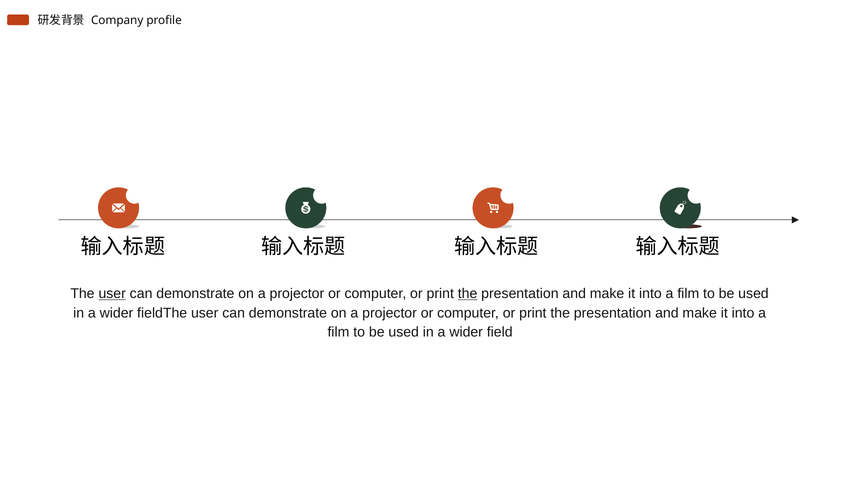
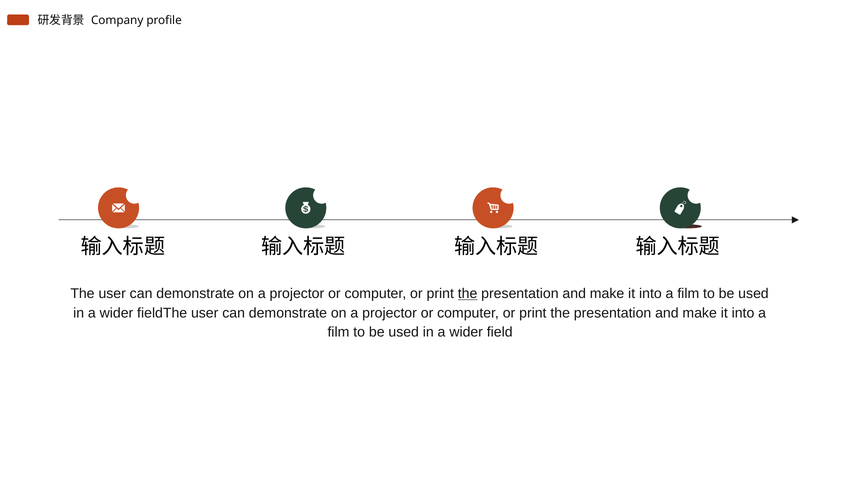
user at (112, 294) underline: present -> none
